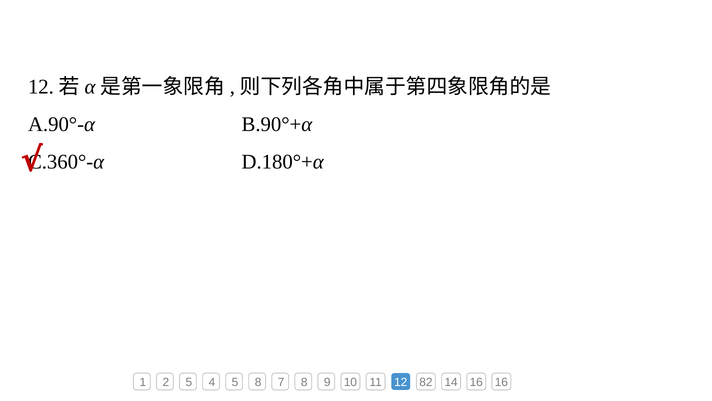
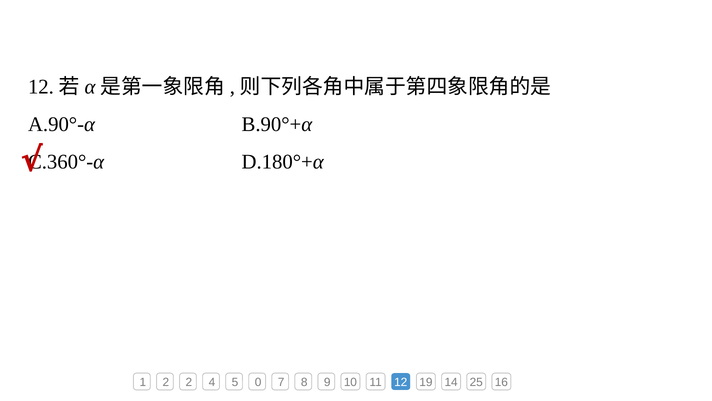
2 5: 5 -> 2
5 8: 8 -> 0
82: 82 -> 19
14 16: 16 -> 25
